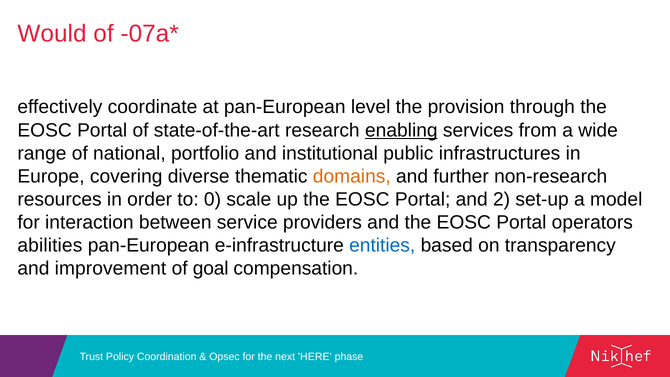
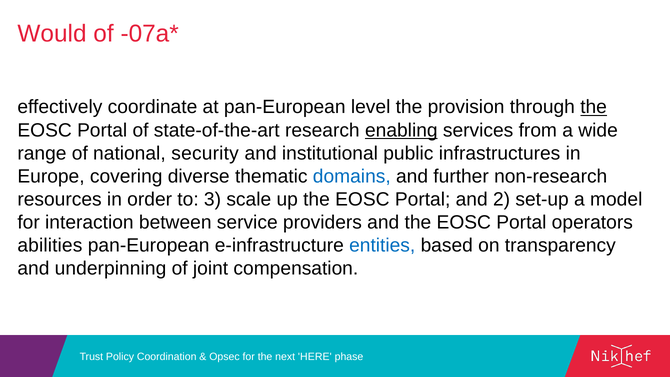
the at (594, 107) underline: none -> present
portfolio: portfolio -> security
domains colour: orange -> blue
0: 0 -> 3
improvement: improvement -> underpinning
goal: goal -> joint
